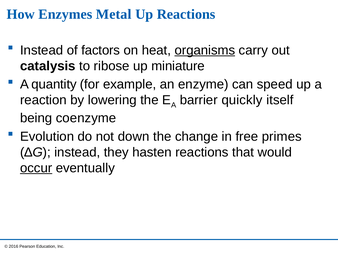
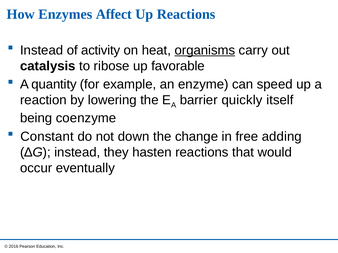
Metal: Metal -> Affect
factors: factors -> activity
miniature: miniature -> favorable
Evolution: Evolution -> Constant
primes: primes -> adding
occur underline: present -> none
